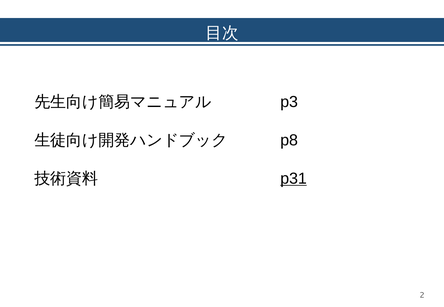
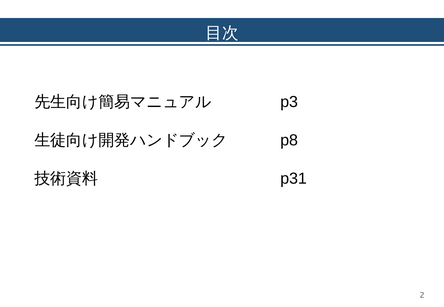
p31 underline: present -> none
